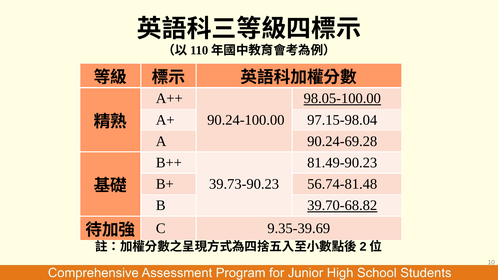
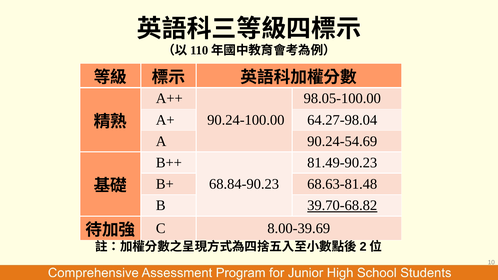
98.05-100.00 underline: present -> none
97.15-98.04: 97.15-98.04 -> 64.27-98.04
90.24-69.28: 90.24-69.28 -> 90.24-54.69
39.73-90.23: 39.73-90.23 -> 68.84-90.23
56.74-81.48: 56.74-81.48 -> 68.63-81.48
9.35-39.69: 9.35-39.69 -> 8.00-39.69
